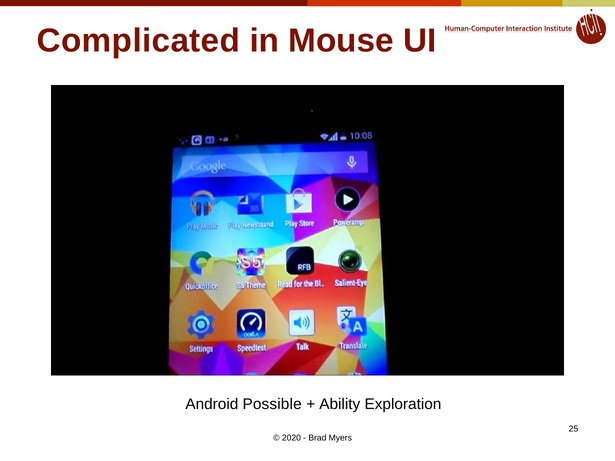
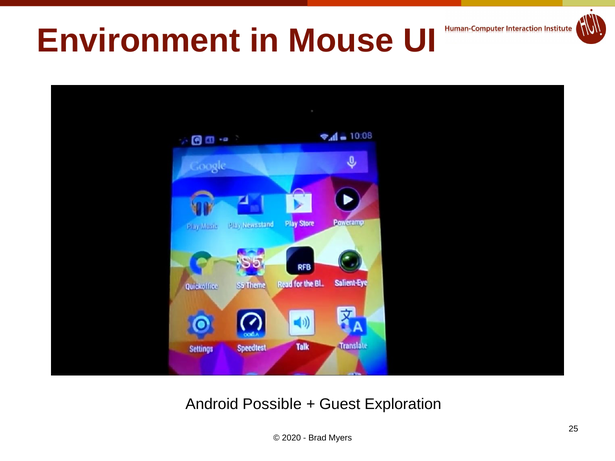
Complicated: Complicated -> Environment
Ability: Ability -> Guest
